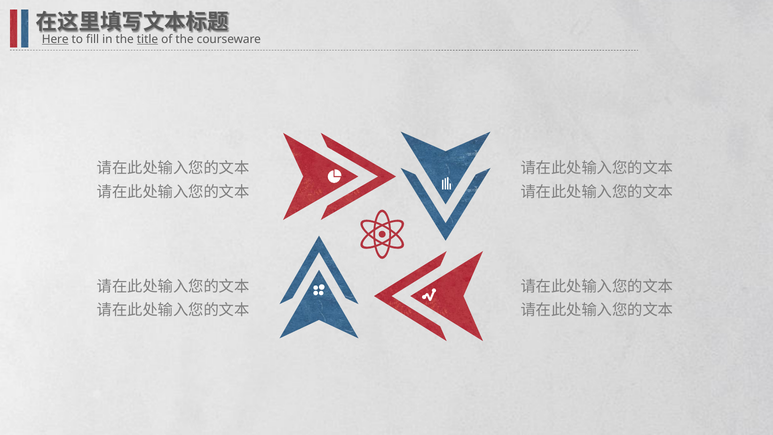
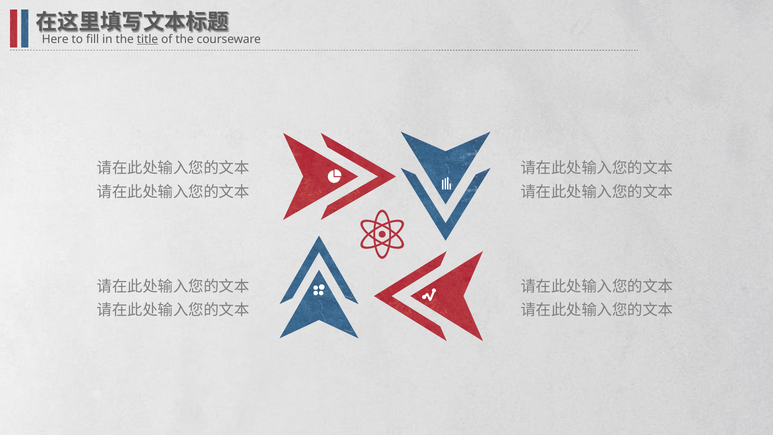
Here underline: present -> none
